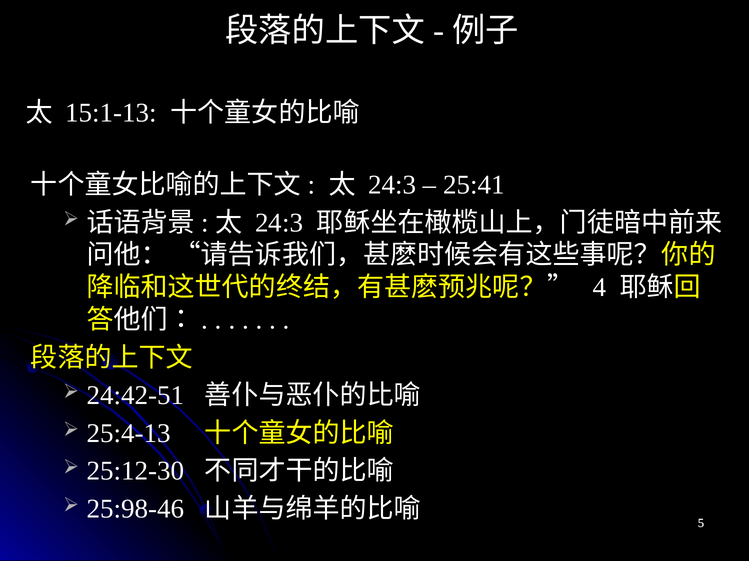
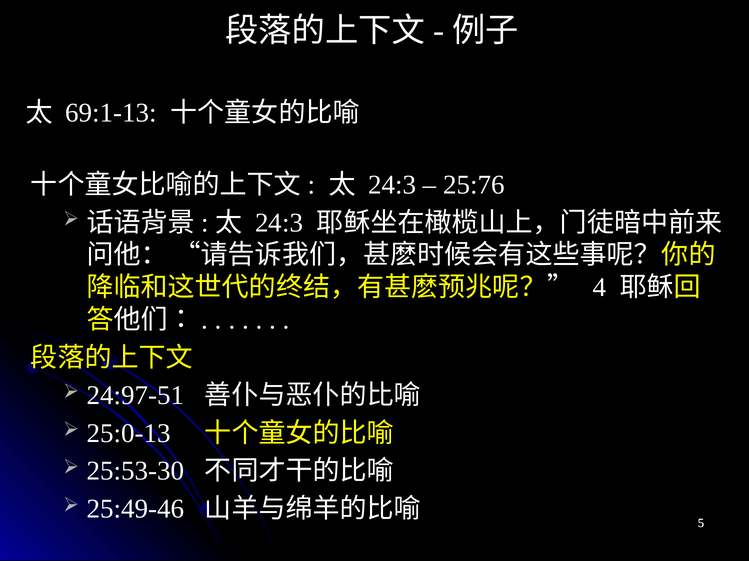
15:1-13: 15:1-13 -> 69:1-13
25:41: 25:41 -> 25:76
24:42-51: 24:42-51 -> 24:97-51
25:4-13: 25:4-13 -> 25:0-13
25:12-30: 25:12-30 -> 25:53-30
25:98-46: 25:98-46 -> 25:49-46
